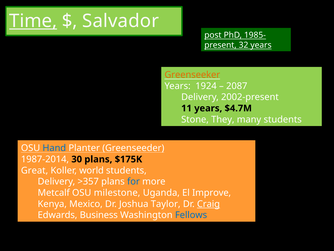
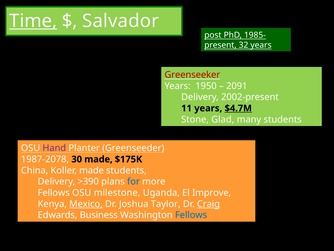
Greenseeker colour: orange -> red
1924: 1924 -> 1950
2087: 2087 -> 2091
$4.7M underline: none -> present
They: They -> Glad
Hand colour: blue -> purple
1987-2014: 1987-2014 -> 1987-2078
30 plans: plans -> made
Great: Great -> China
Koller world: world -> made
>357: >357 -> >390
Metcalf at (54, 192): Metcalf -> Fellows
Mexico underline: none -> present
